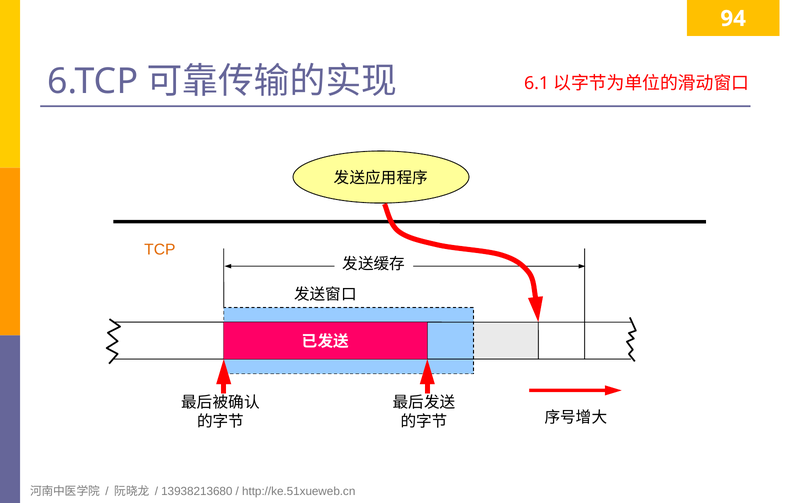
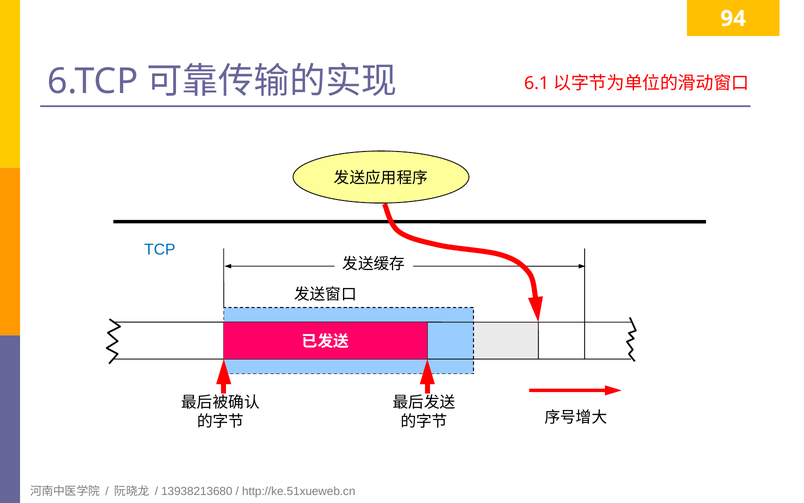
TCP colour: orange -> blue
